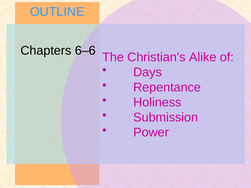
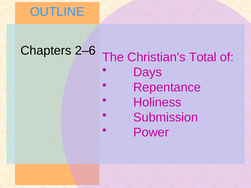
6–6: 6–6 -> 2–6
Alike: Alike -> Total
